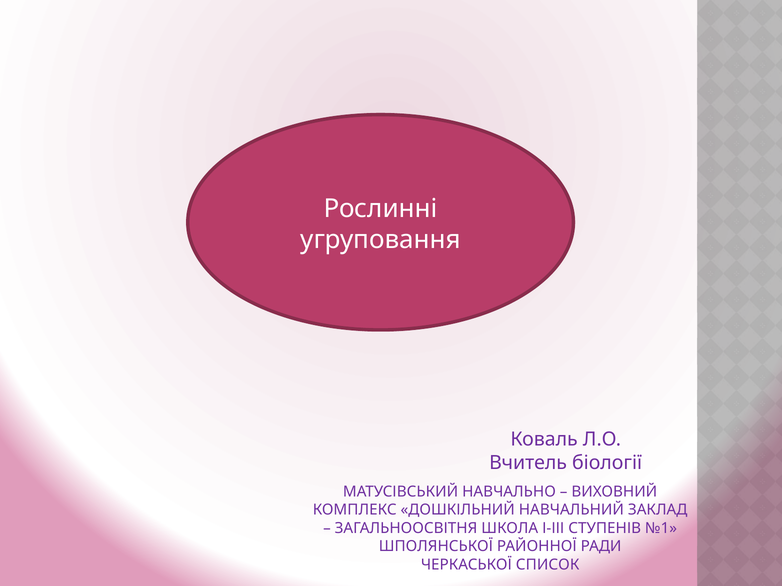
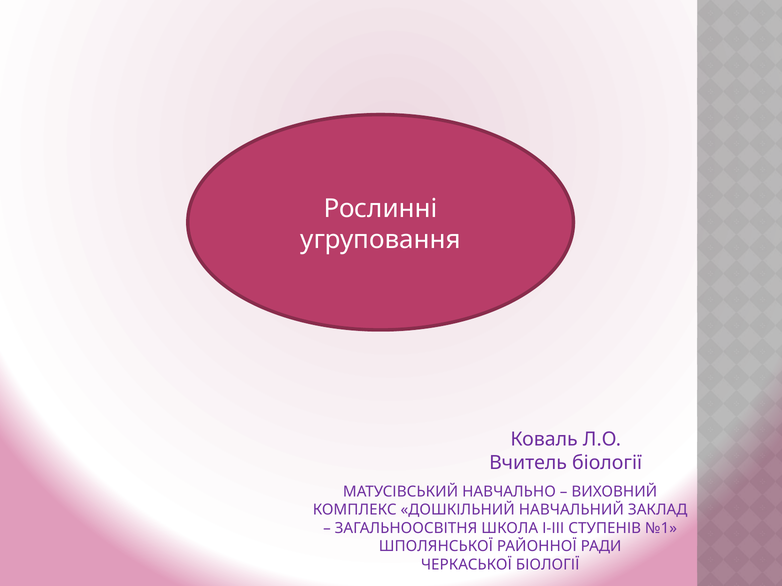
ЧЕРКАСЬКОЇ СПИСОК: СПИСОК -> БІОЛОГІЇ
